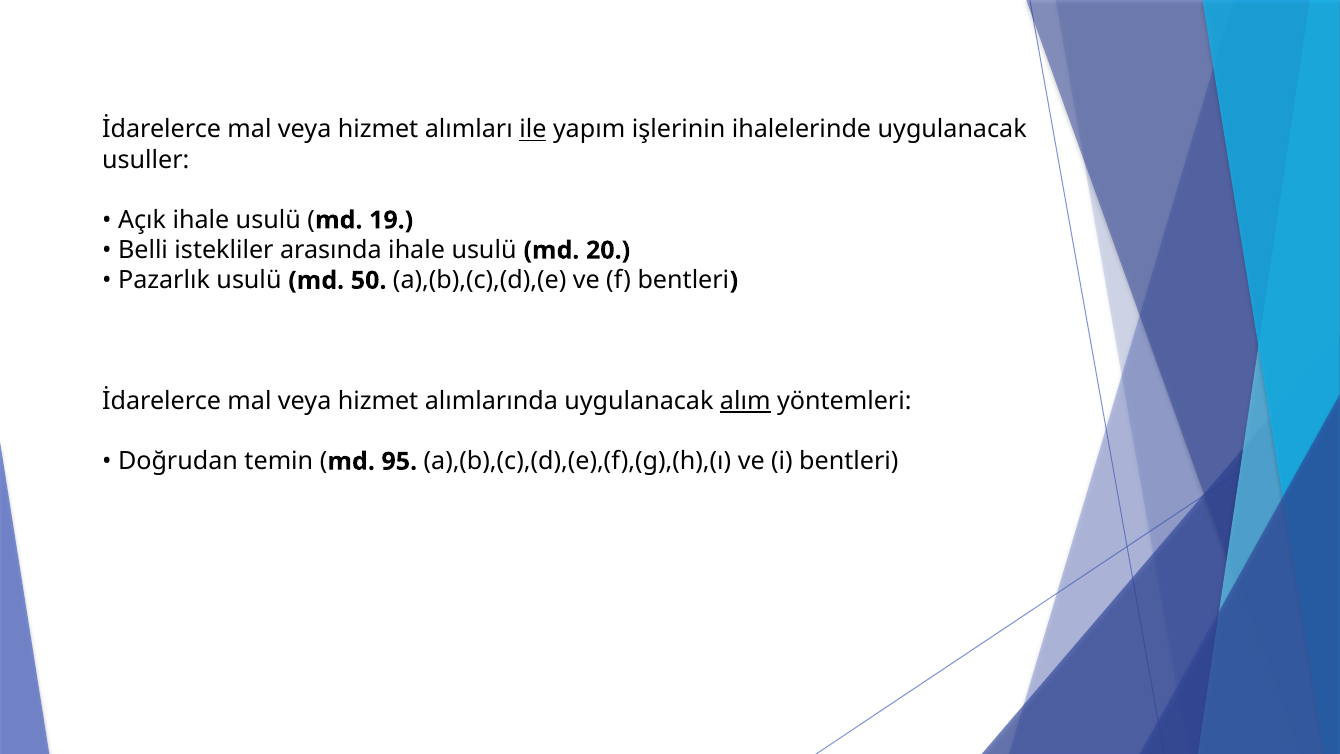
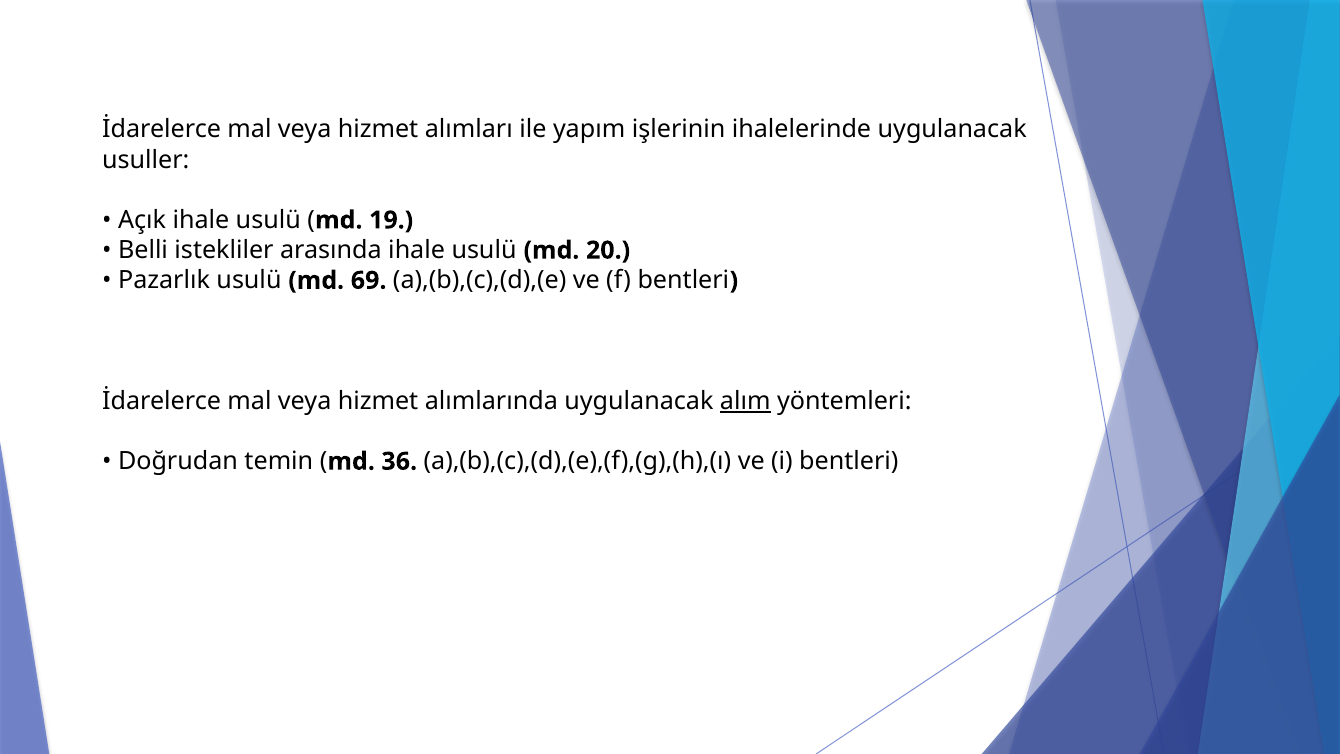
ile underline: present -> none
50: 50 -> 69
95: 95 -> 36
